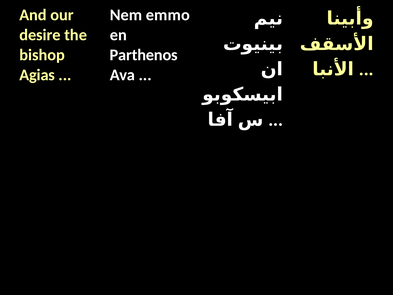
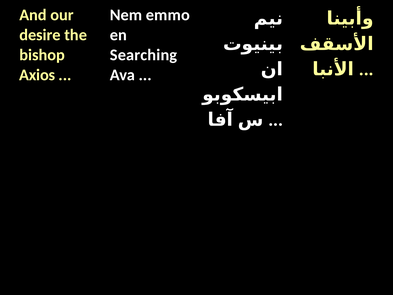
Parthenos: Parthenos -> Searching
Agias: Agias -> Axios
